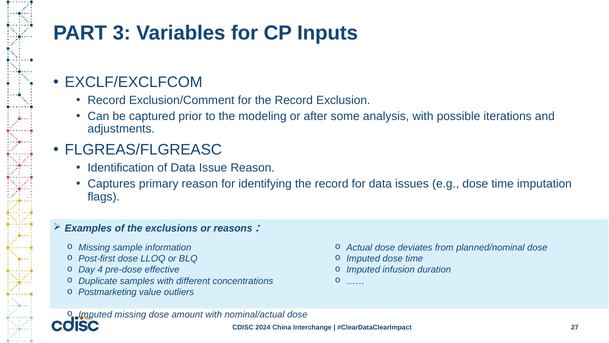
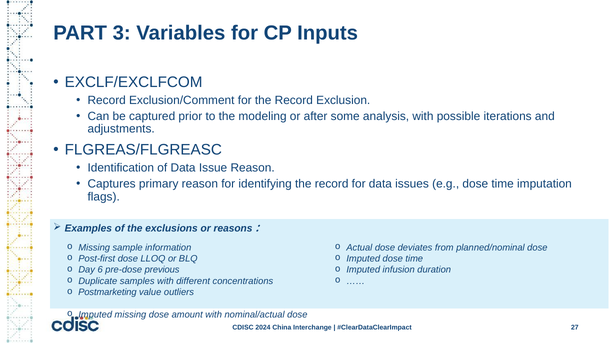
4: 4 -> 6
effective: effective -> previous
